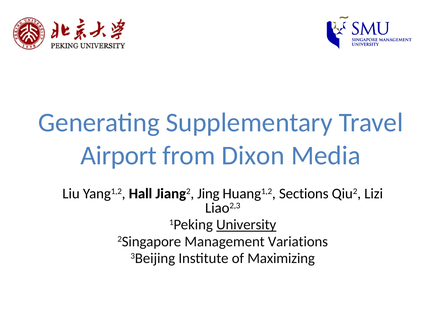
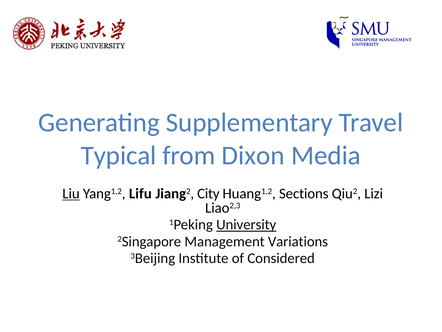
Airport: Airport -> Typical
Liu underline: none -> present
Hall: Hall -> Lifu
Jing: Jing -> City
Maximizing: Maximizing -> Considered
